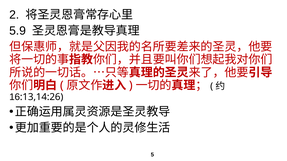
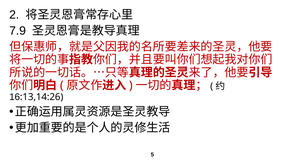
5.9: 5.9 -> 7.9
